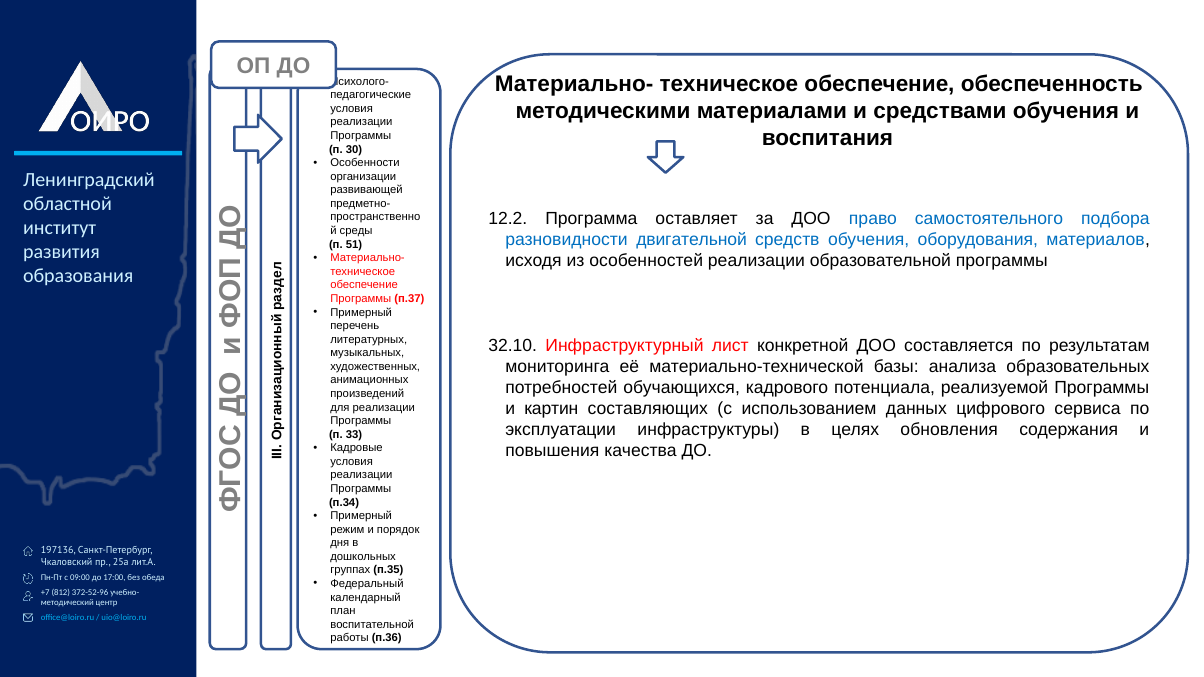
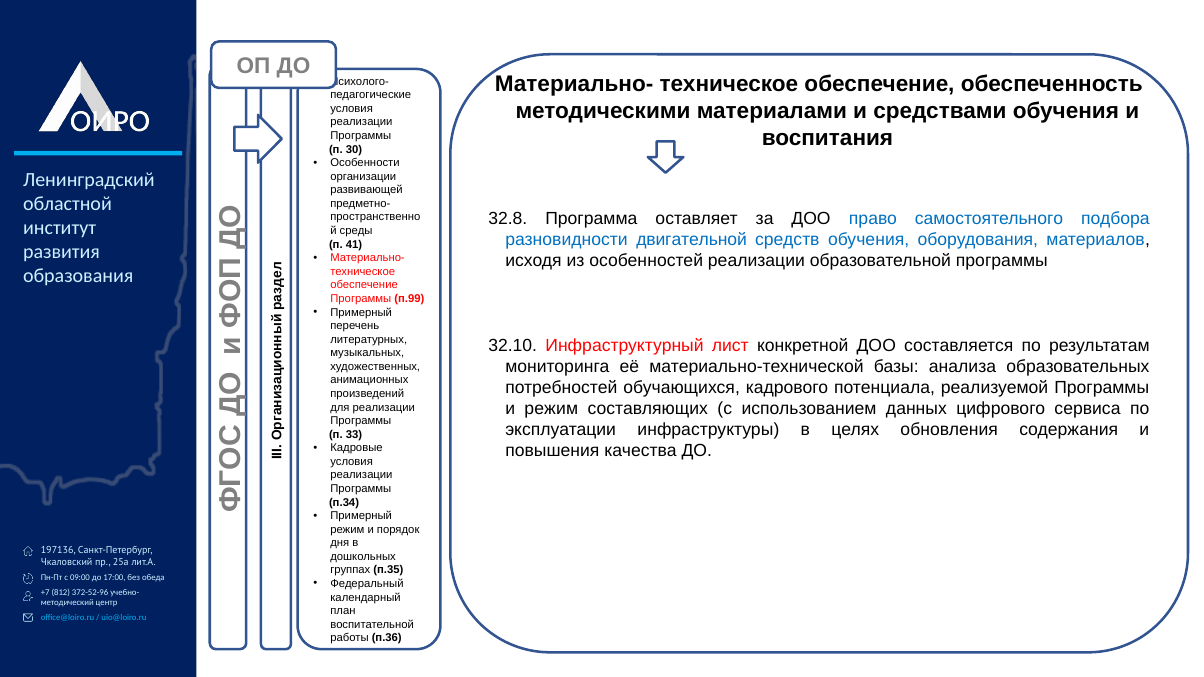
12.2: 12.2 -> 32.8
51: 51 -> 41
п.37: п.37 -> п.99
и картин: картин -> режим
